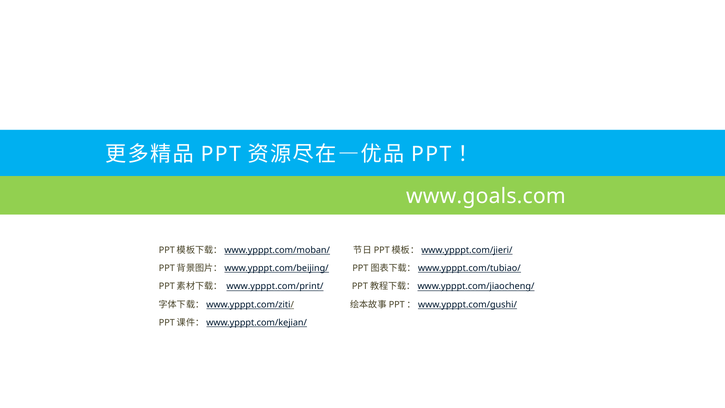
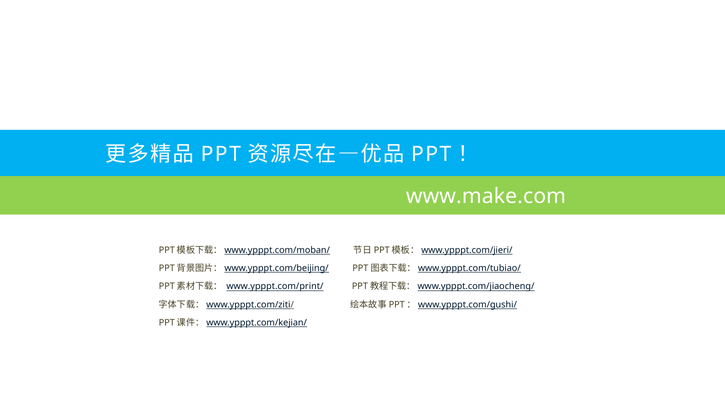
www.goals.com: www.goals.com -> www.make.com
